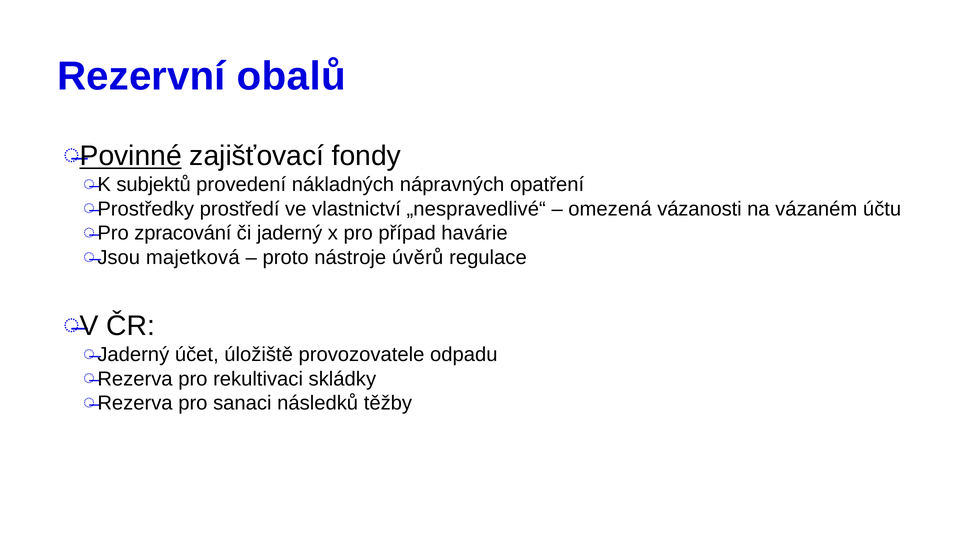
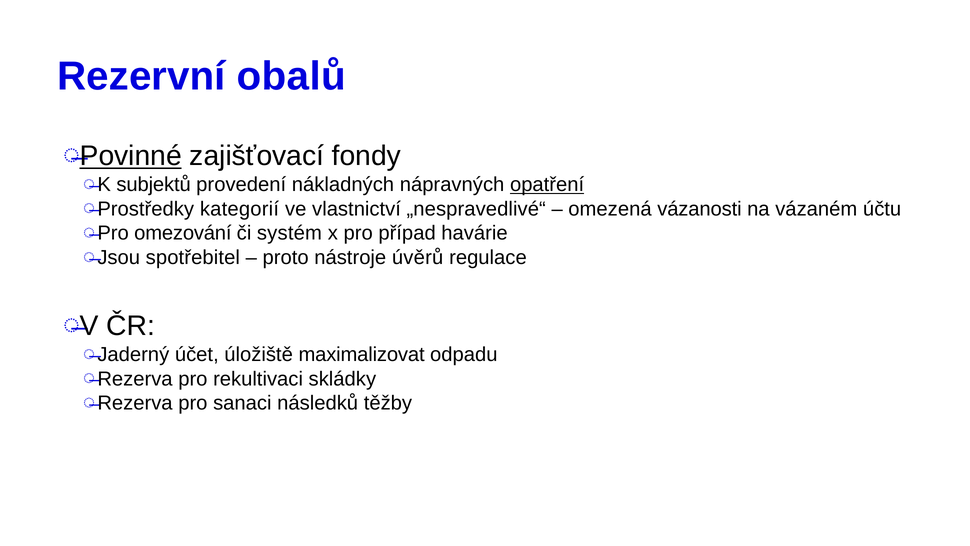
opatření underline: none -> present
prostředí: prostředí -> kategorií
zpracování: zpracování -> omezování
jaderný: jaderný -> systém
majetková: majetková -> spotřebitel
provozovatele: provozovatele -> maximalizovat
